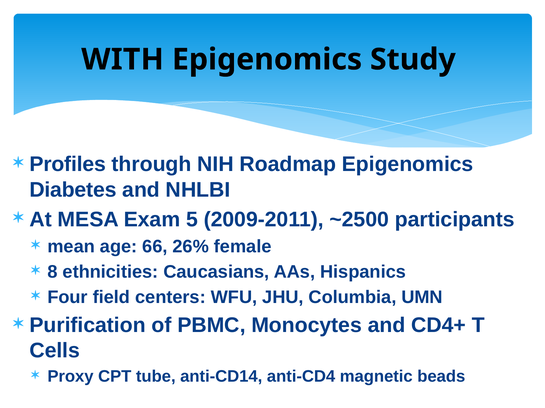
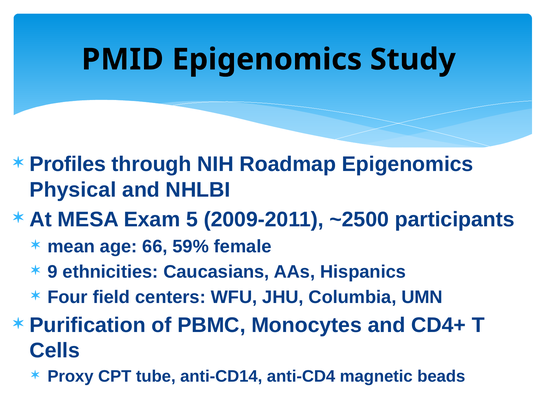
WITH: WITH -> PMID
Diabetes: Diabetes -> Physical
26%: 26% -> 59%
8: 8 -> 9
